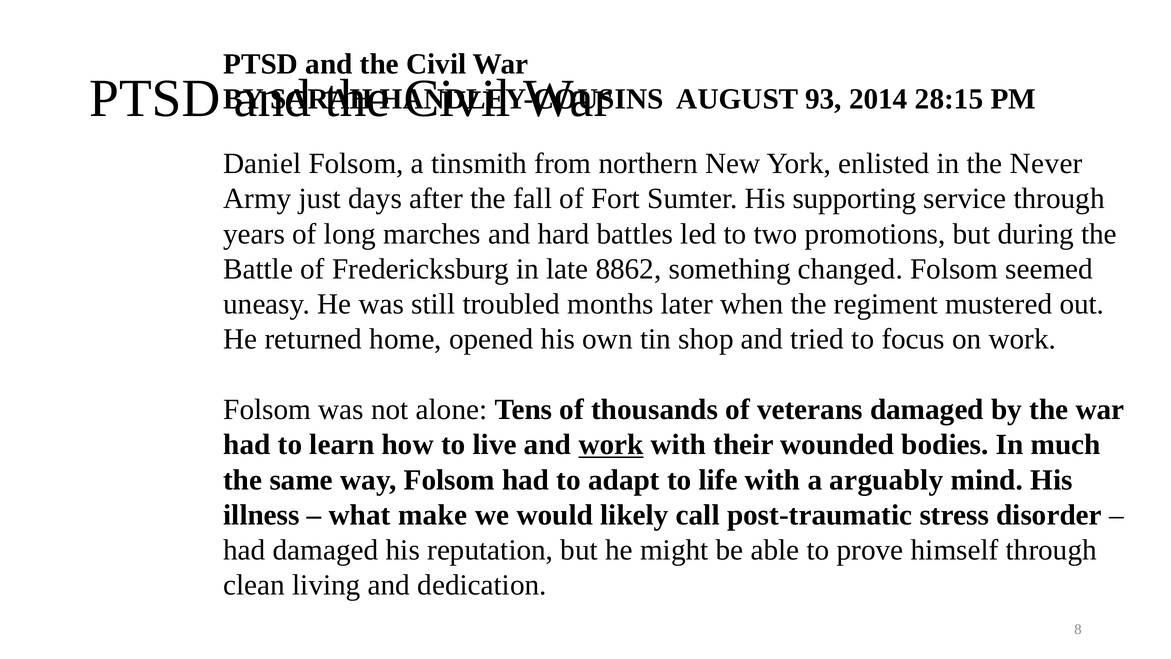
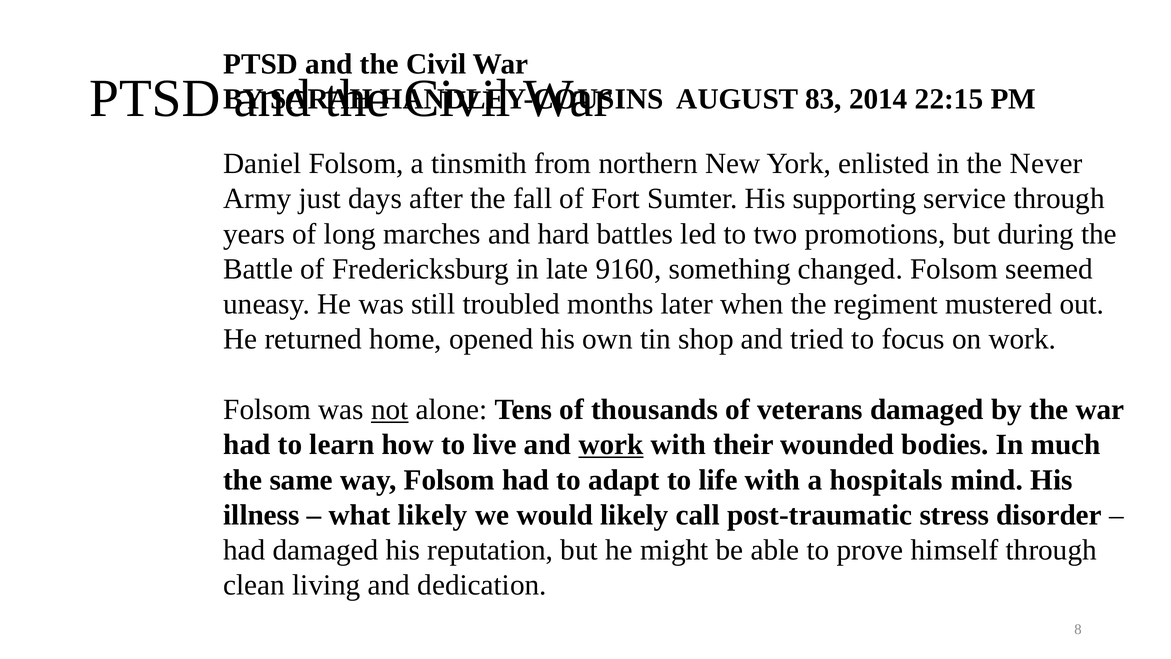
93: 93 -> 83
28:15: 28:15 -> 22:15
8862: 8862 -> 9160
not underline: none -> present
arguably: arguably -> hospitals
what make: make -> likely
